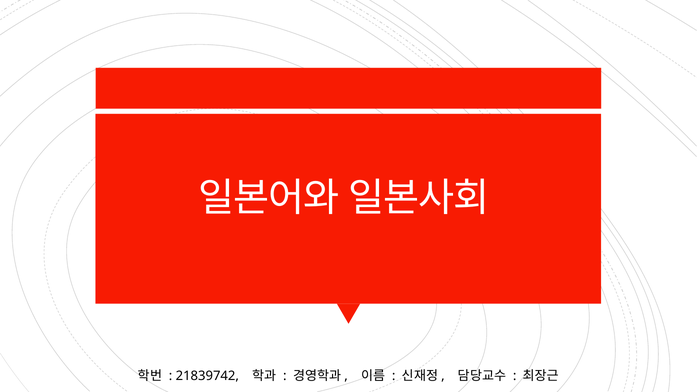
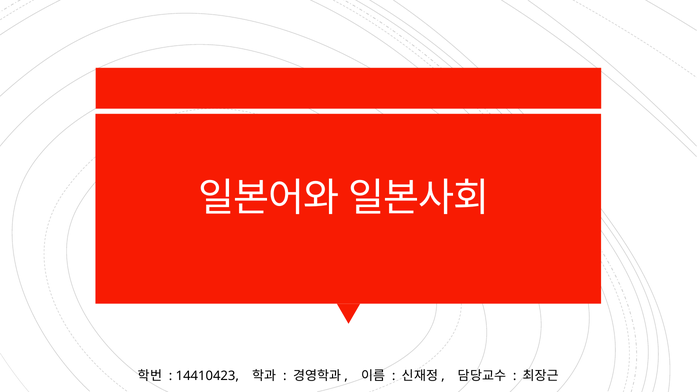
21839742: 21839742 -> 14410423
